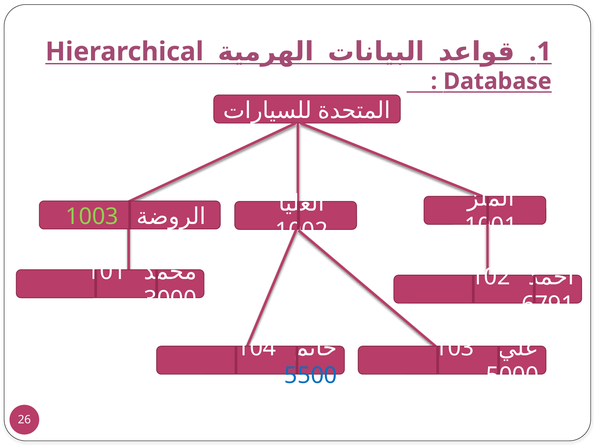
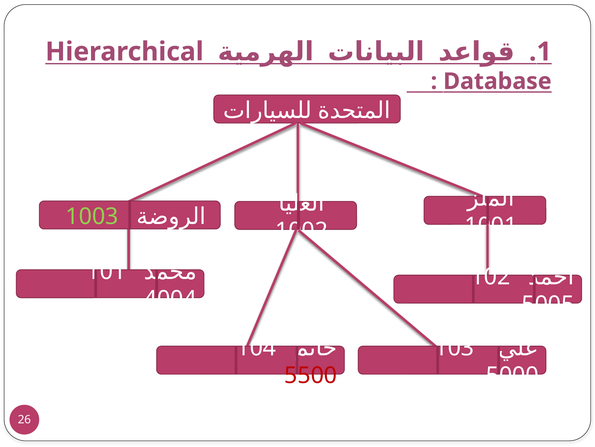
3000: 3000 -> 4004
6791: 6791 -> 5005
5500 colour: blue -> red
